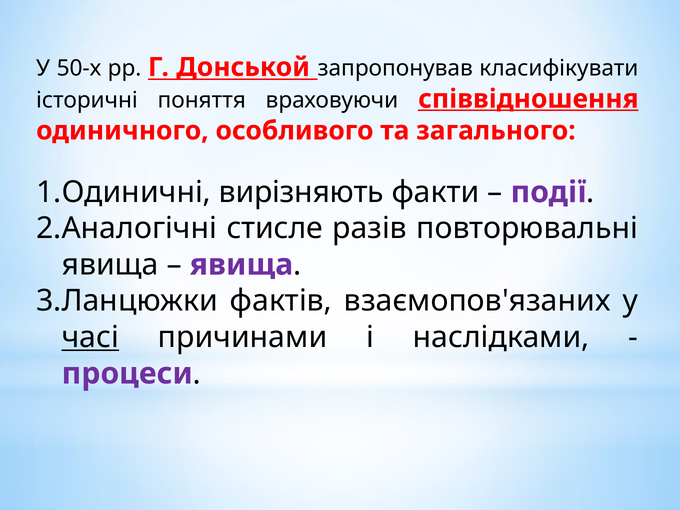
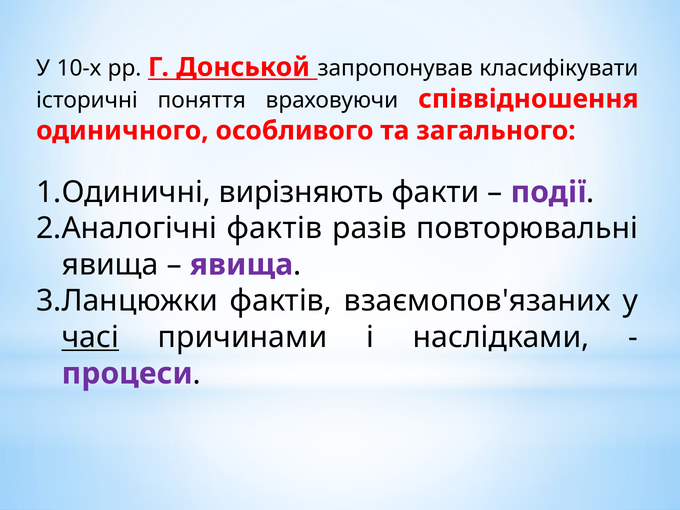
50-х: 50-х -> 10-х
співвідношення underline: present -> none
стисле at (275, 228): стисле -> фактів
